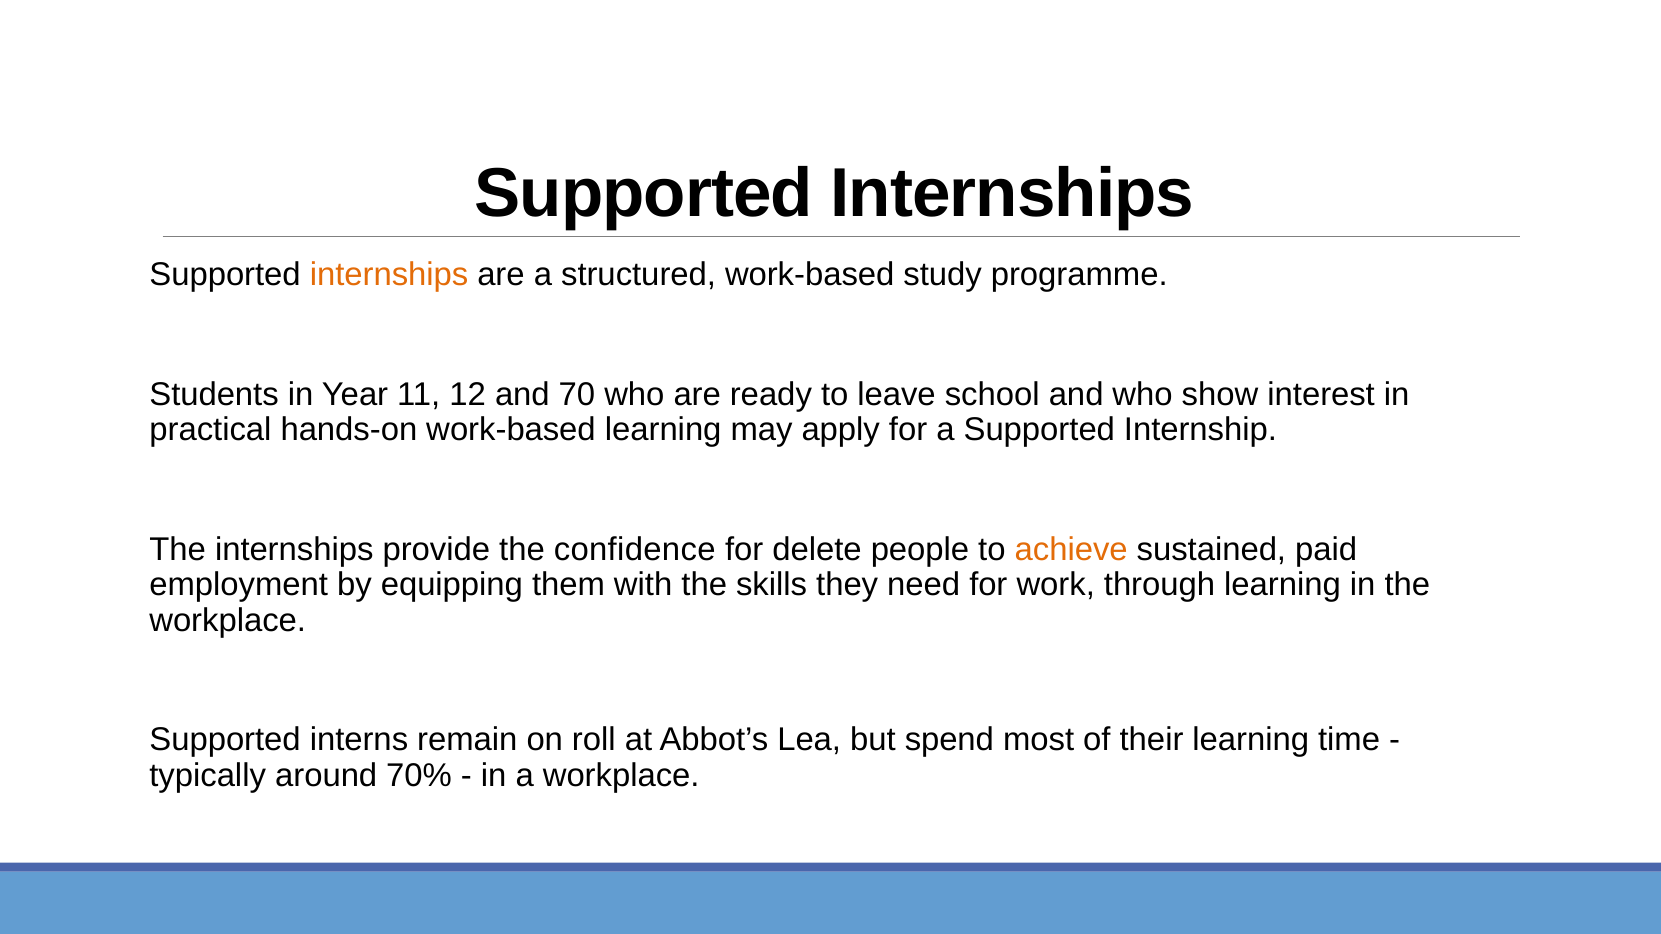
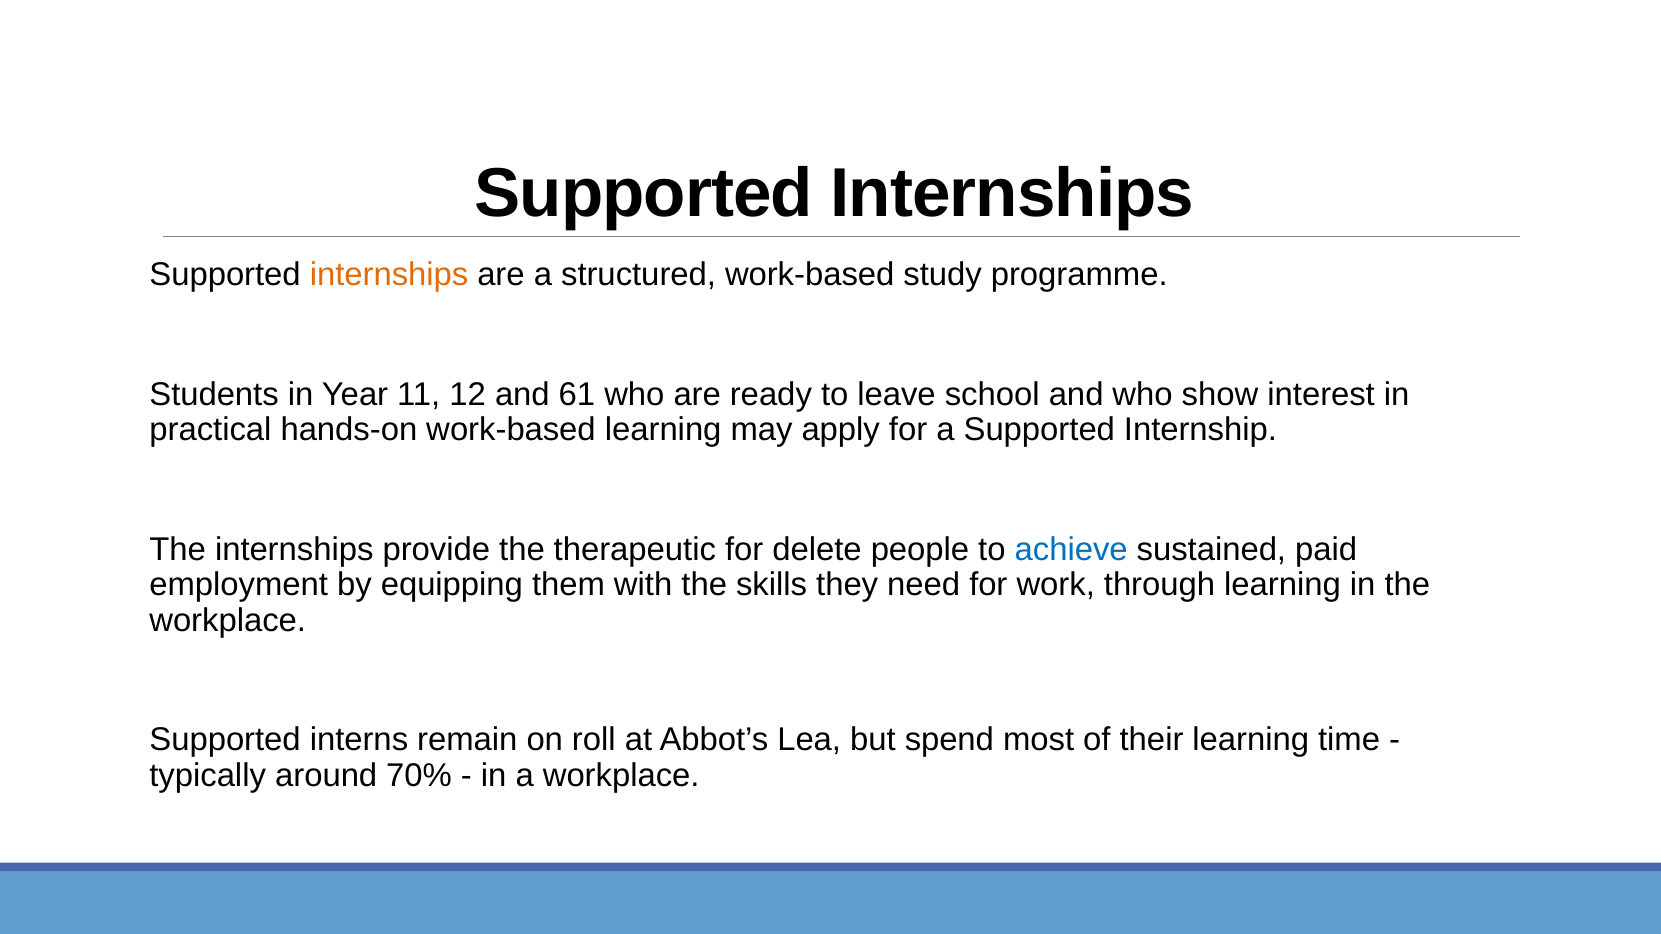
70: 70 -> 61
confidence: confidence -> therapeutic
achieve colour: orange -> blue
